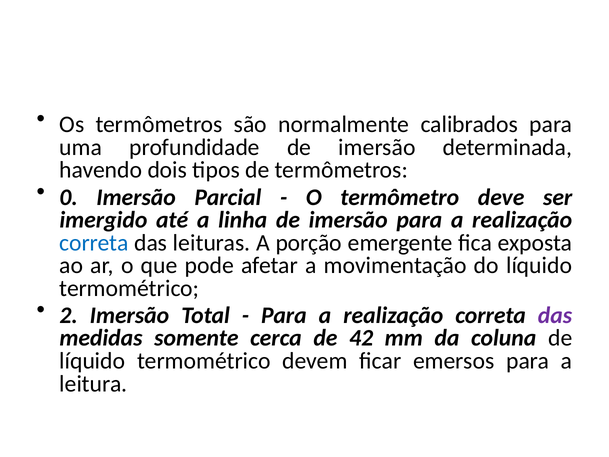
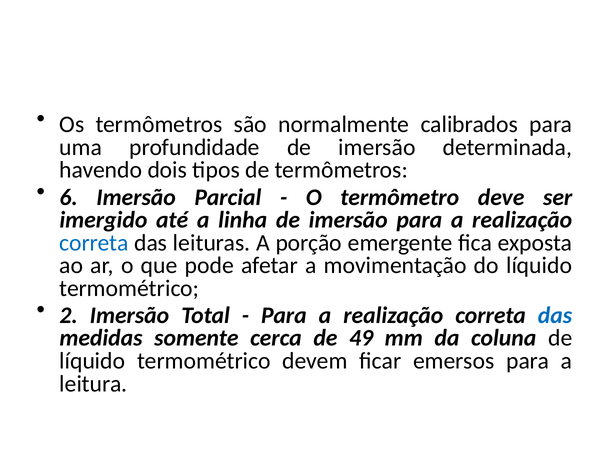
0: 0 -> 6
das at (555, 315) colour: purple -> blue
42: 42 -> 49
